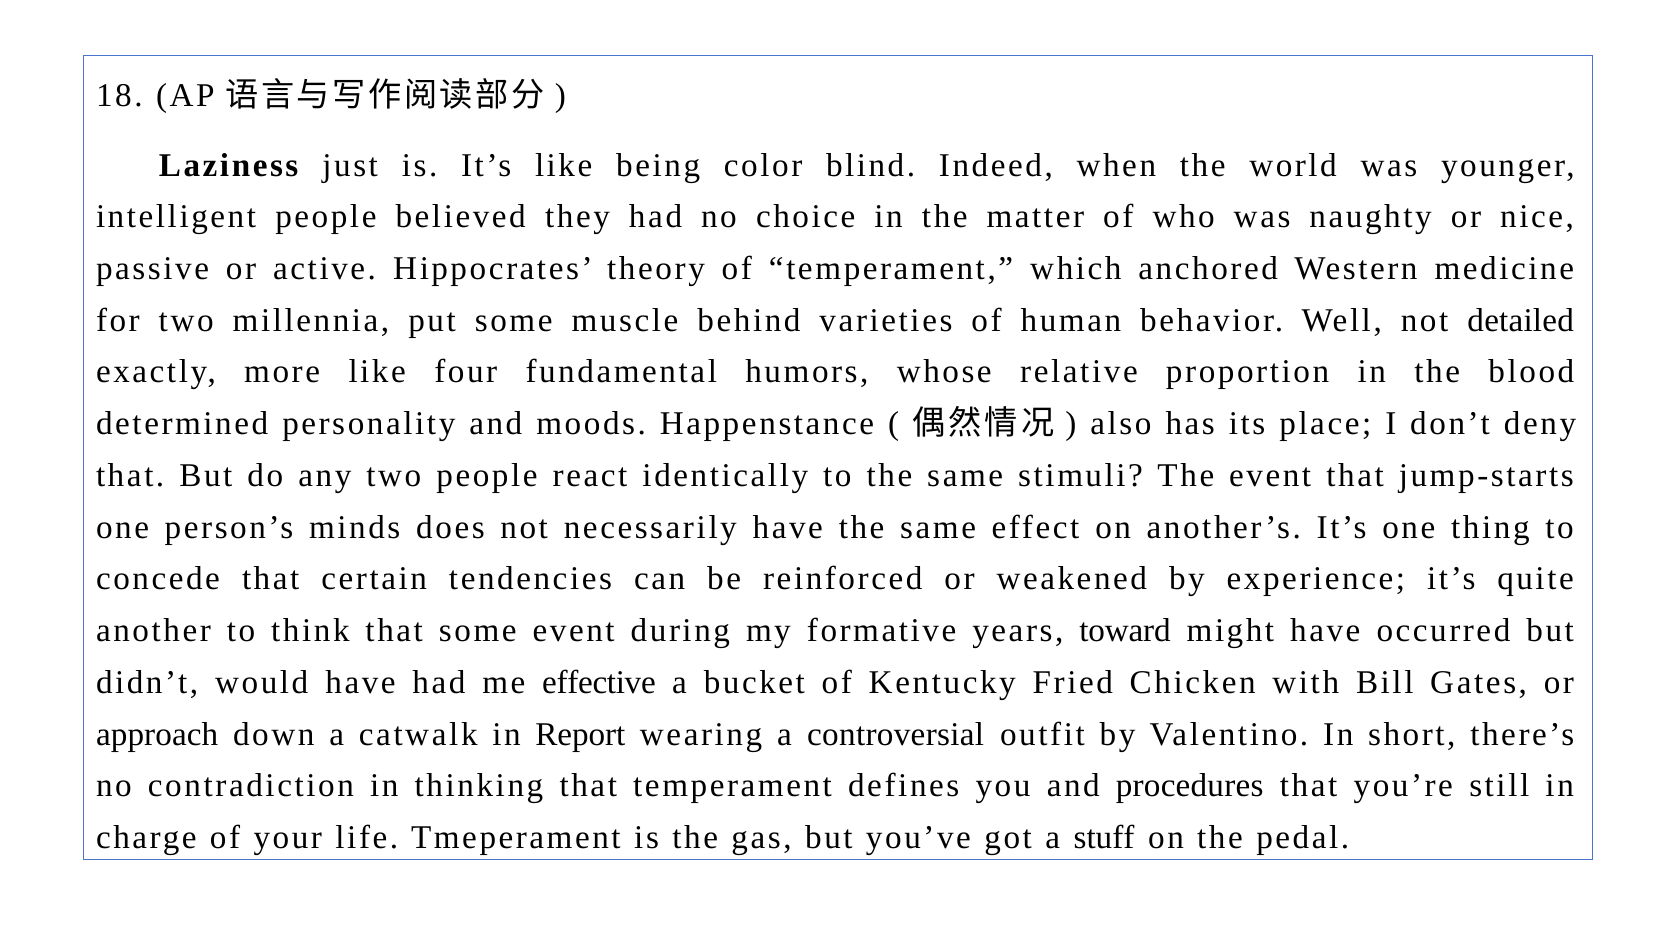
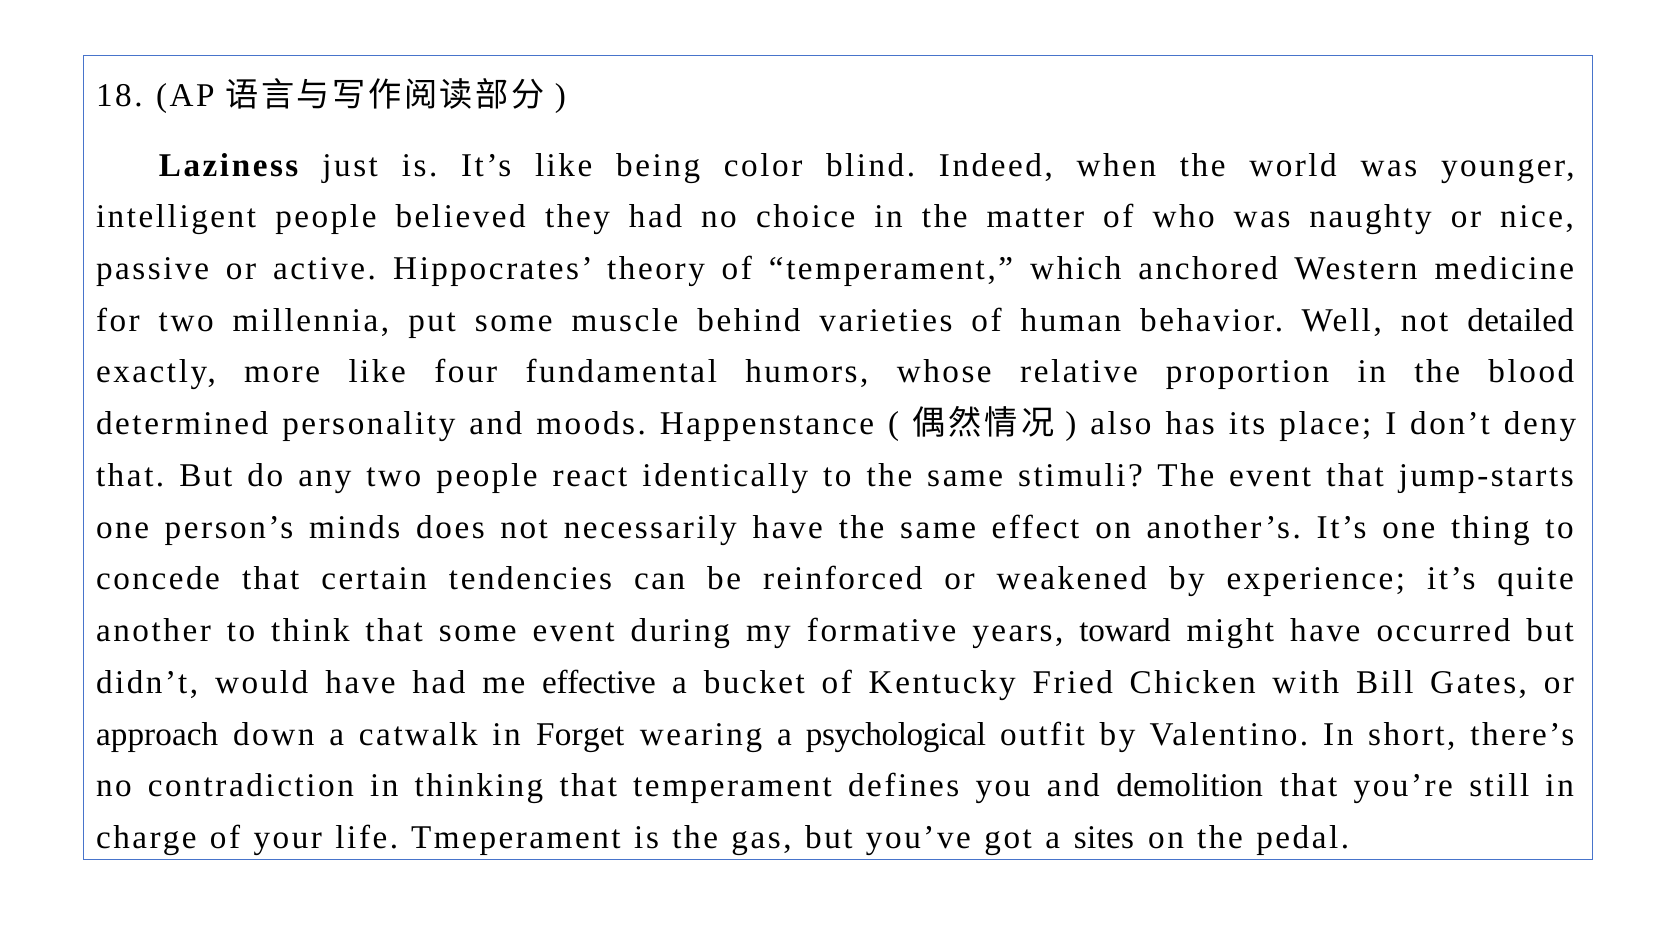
Report: Report -> Forget
controversial: controversial -> psychological
procedures: procedures -> demolition
stuff: stuff -> sites
